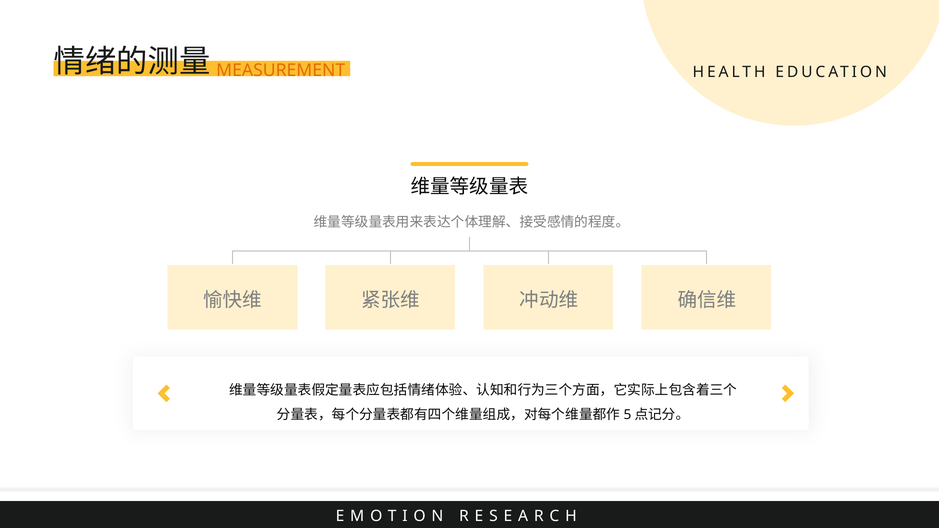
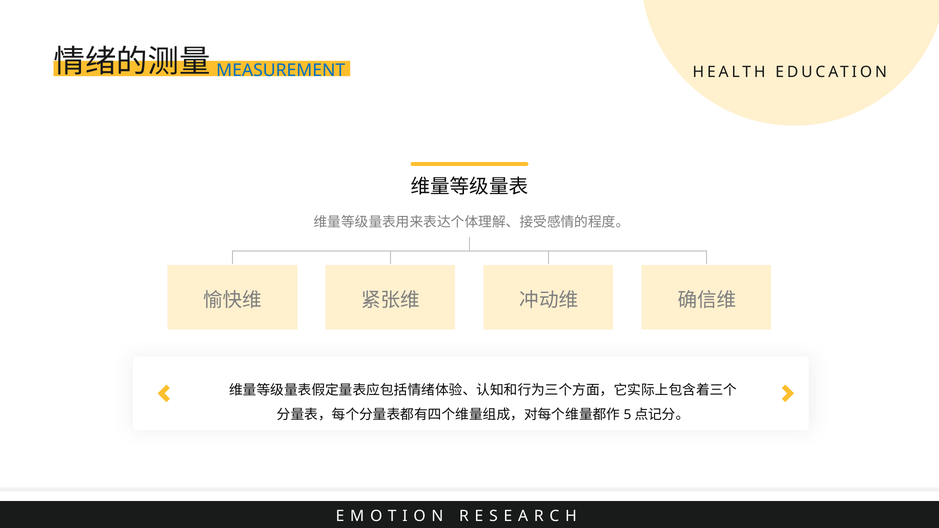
MEASUREMENT colour: orange -> blue
